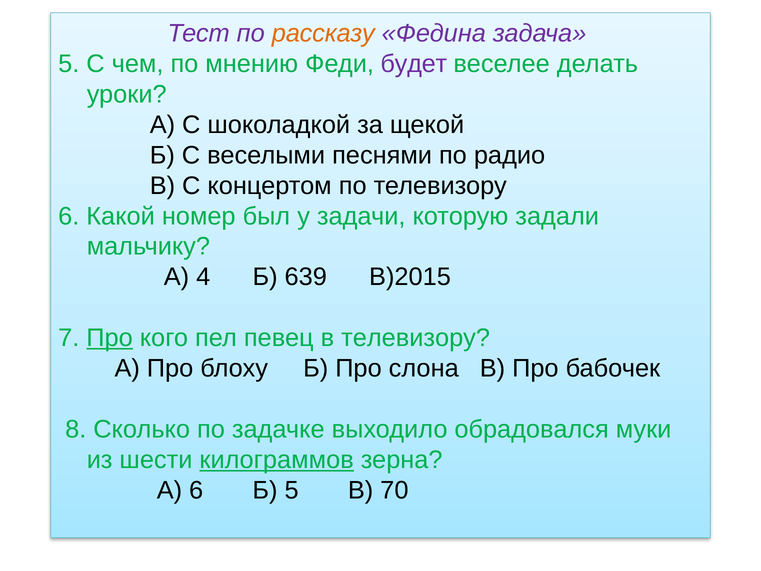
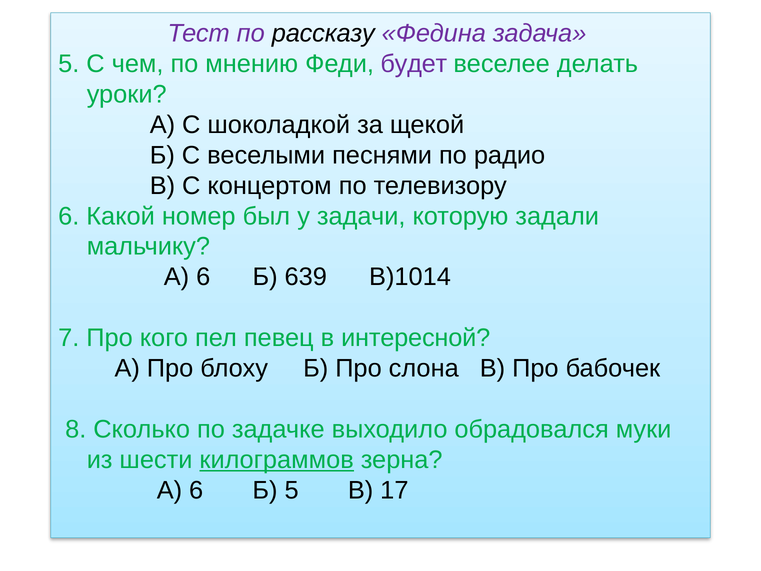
рассказу colour: orange -> black
4 at (203, 277): 4 -> 6
В)2015: В)2015 -> В)1014
Про at (110, 338) underline: present -> none
в телевизору: телевизору -> интересной
70: 70 -> 17
